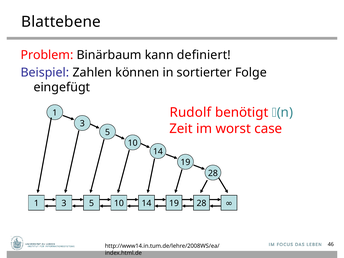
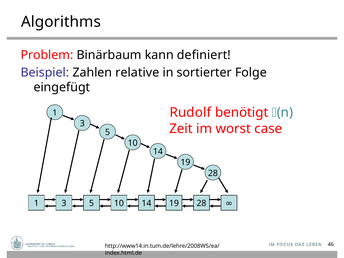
Blattebene: Blattebene -> Algorithms
können: können -> relative
